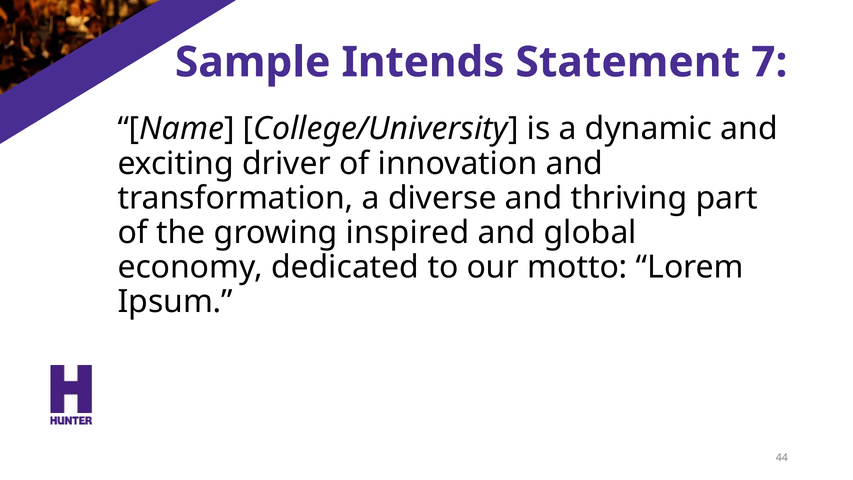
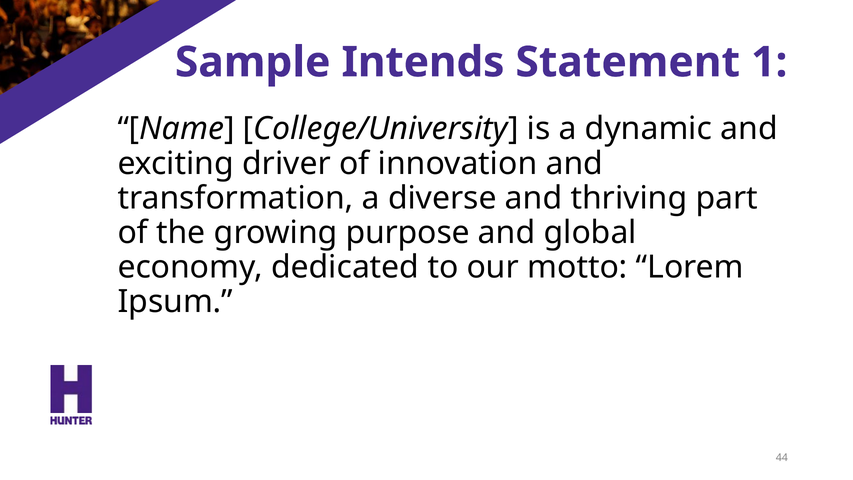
7: 7 -> 1
inspired: inspired -> purpose
